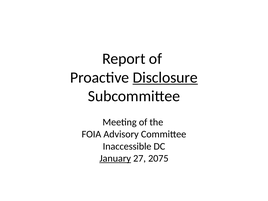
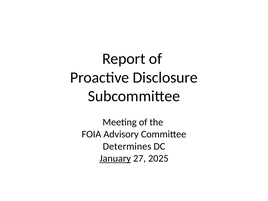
Disclosure underline: present -> none
Inaccessible: Inaccessible -> Determines
2075: 2075 -> 2025
